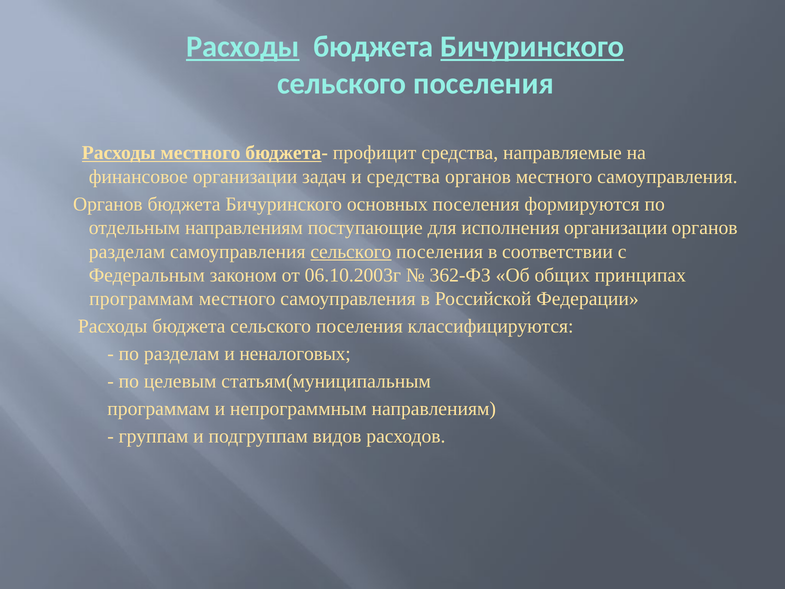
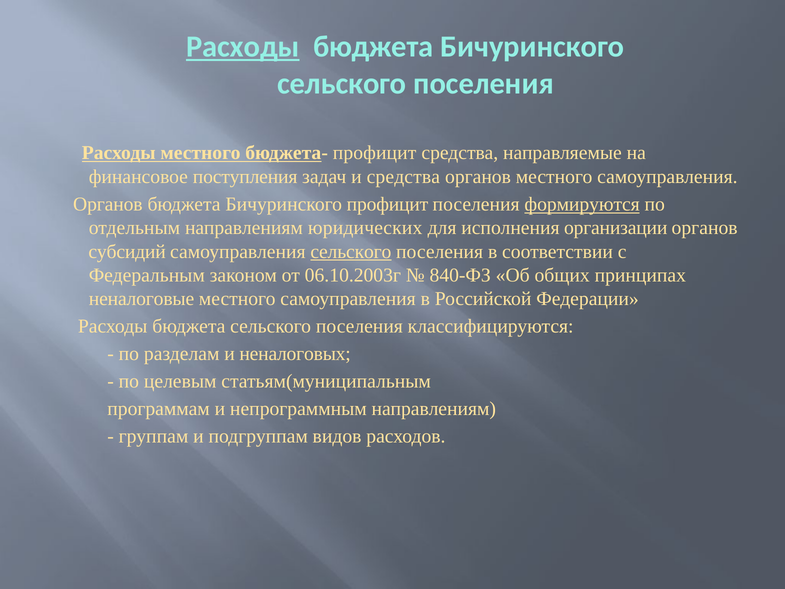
Бичуринского at (532, 47) underline: present -> none
финансовое организации: организации -> поступления
Бичуринского основных: основных -> профицит
формируются underline: none -> present
поступающие: поступающие -> юридических
разделам at (127, 251): разделам -> субсидий
362-ФЗ: 362-ФЗ -> 840-ФЗ
программам at (141, 299): программам -> неналоговые
